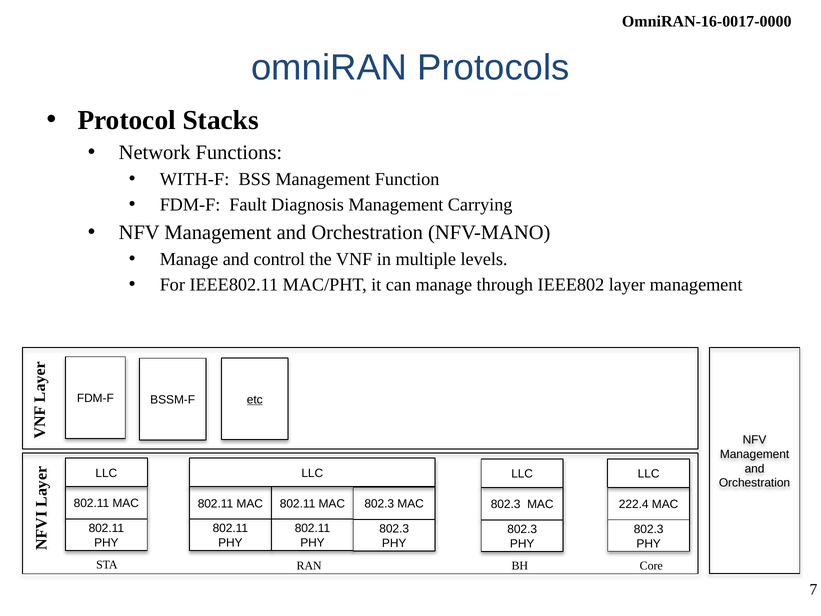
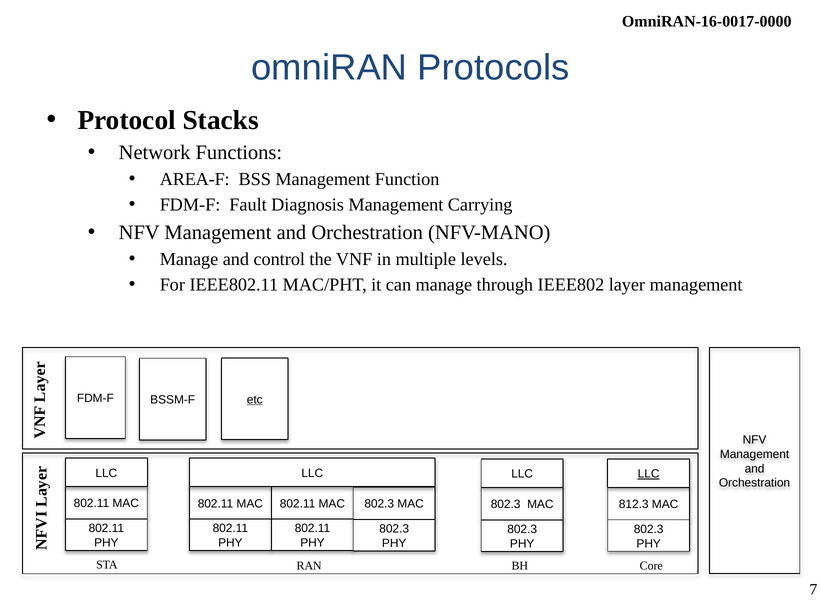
WITH-F: WITH-F -> AREA-F
LLC at (649, 474) underline: none -> present
222.4: 222.4 -> 812.3
